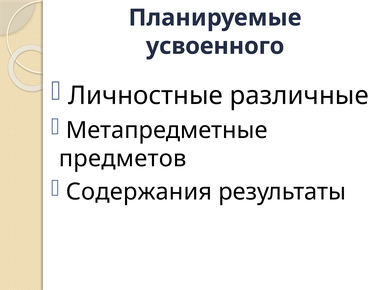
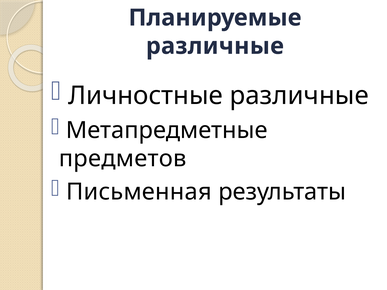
усвоенного at (215, 46): усвоенного -> различные
Содержания: Содержания -> Письменная
